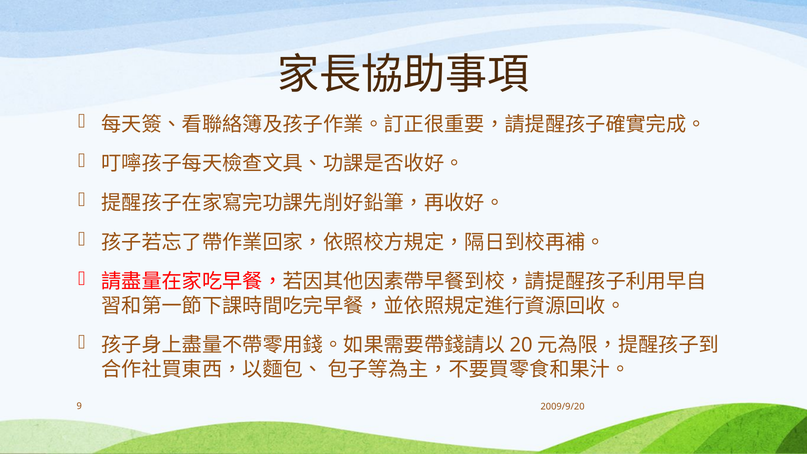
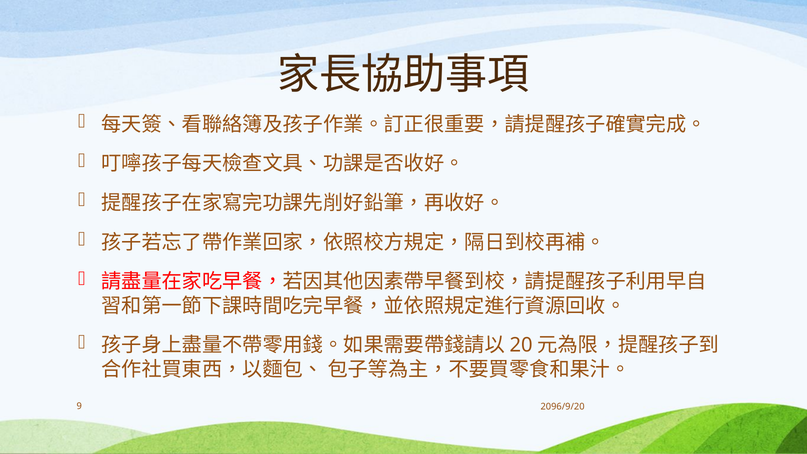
2009/9/20: 2009/9/20 -> 2096/9/20
